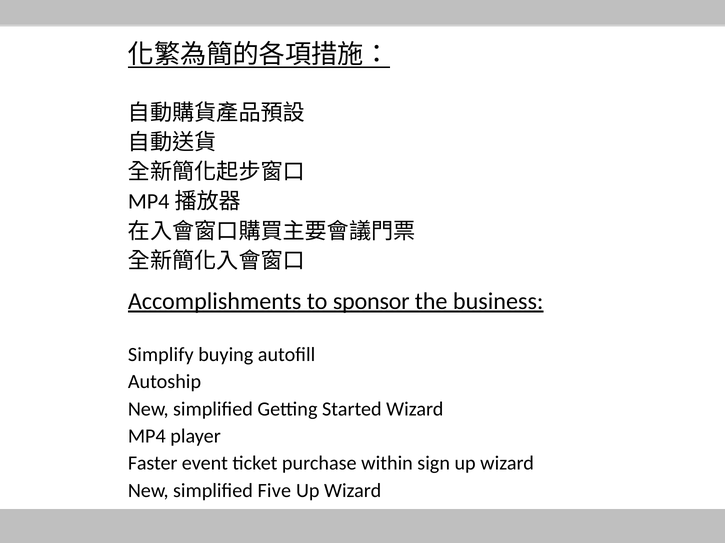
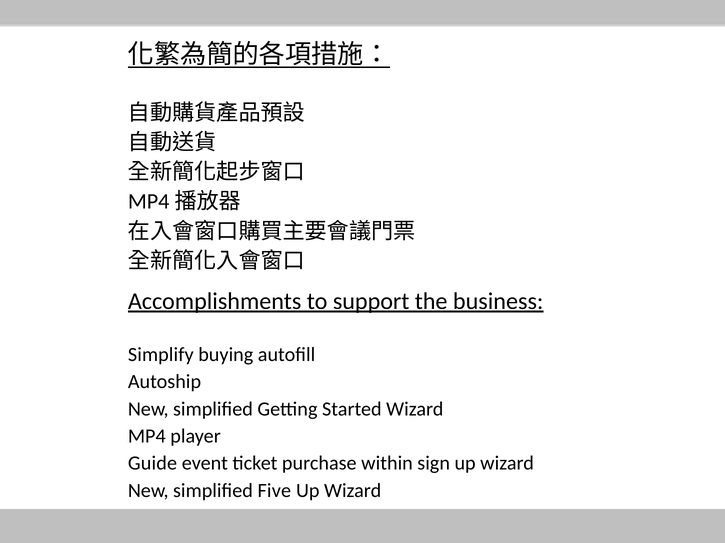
sponsor: sponsor -> support
Faster: Faster -> Guide
